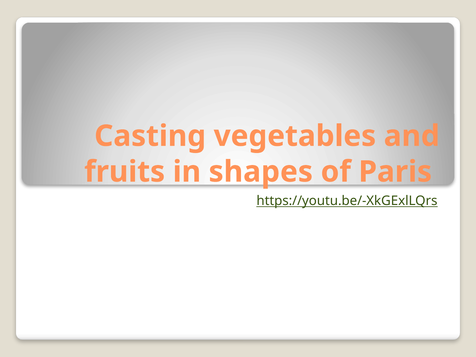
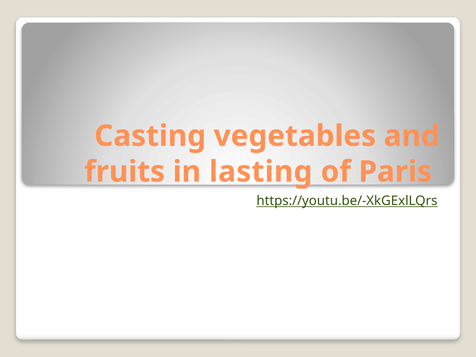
shapes: shapes -> lasting
